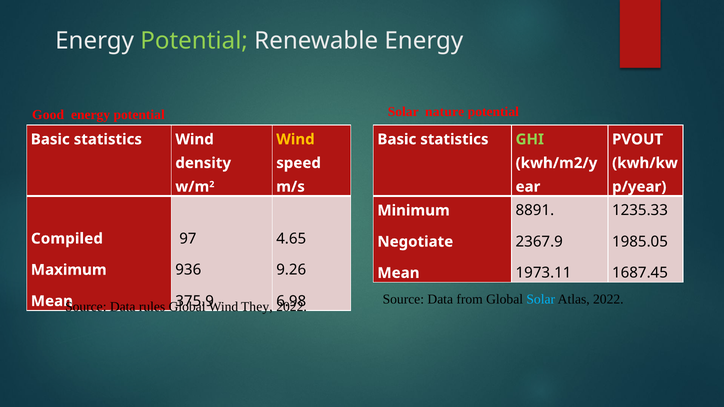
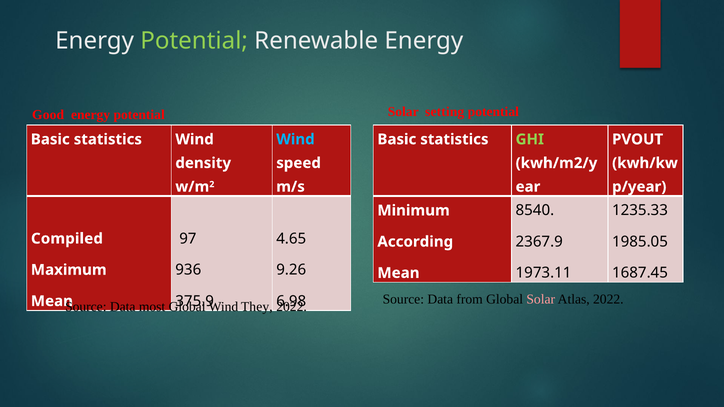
nature: nature -> setting
Wind at (295, 139) colour: yellow -> light blue
8891: 8891 -> 8540
Negotiate: Negotiate -> According
Solar at (541, 299) colour: light blue -> pink
rules: rules -> most
